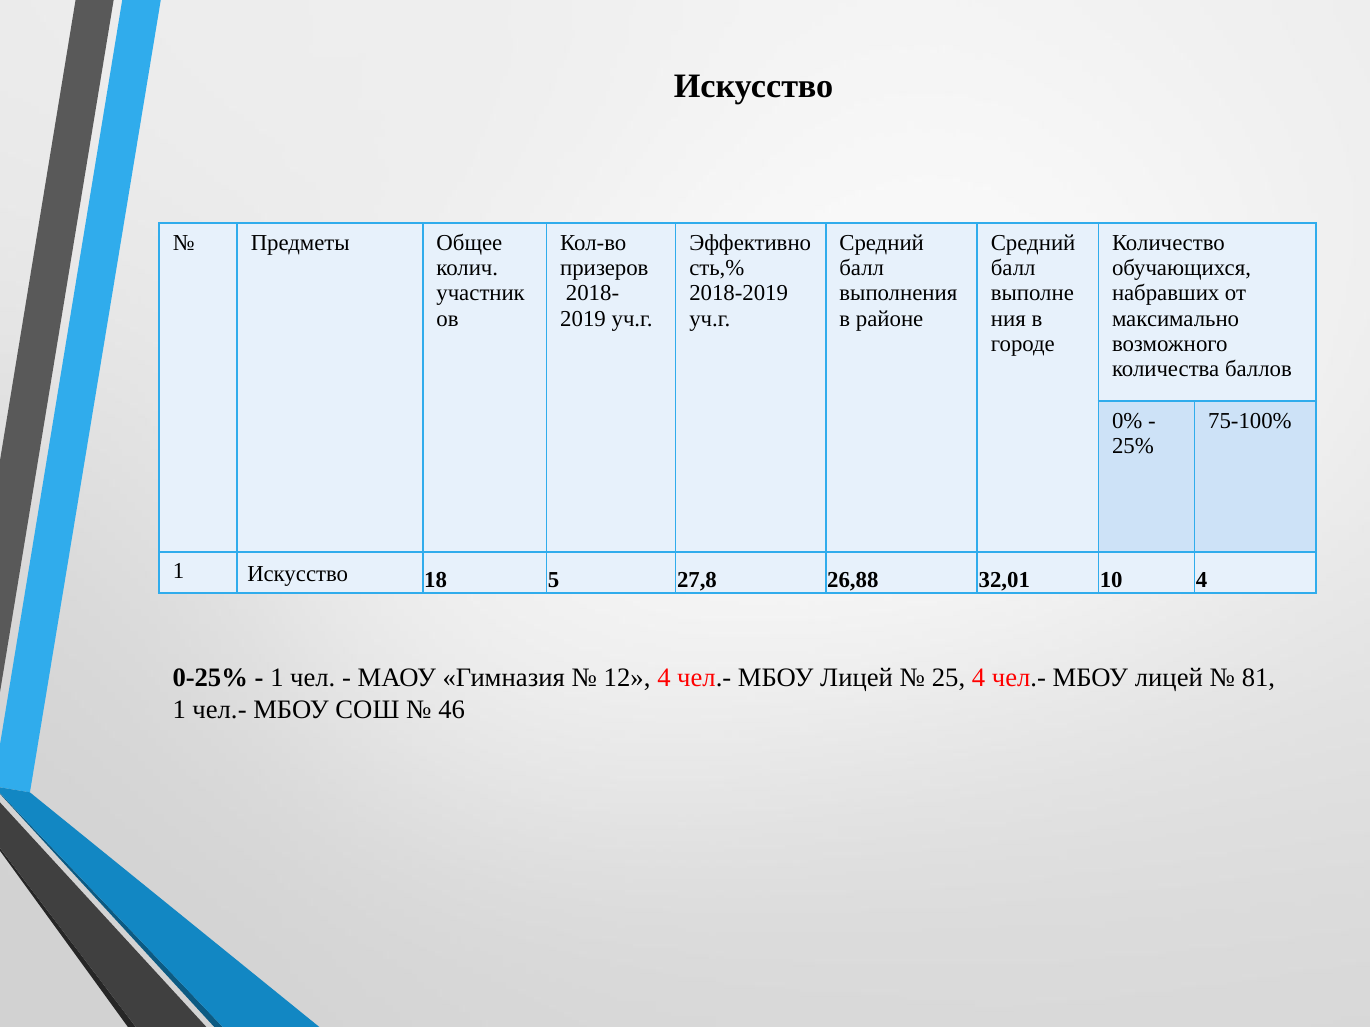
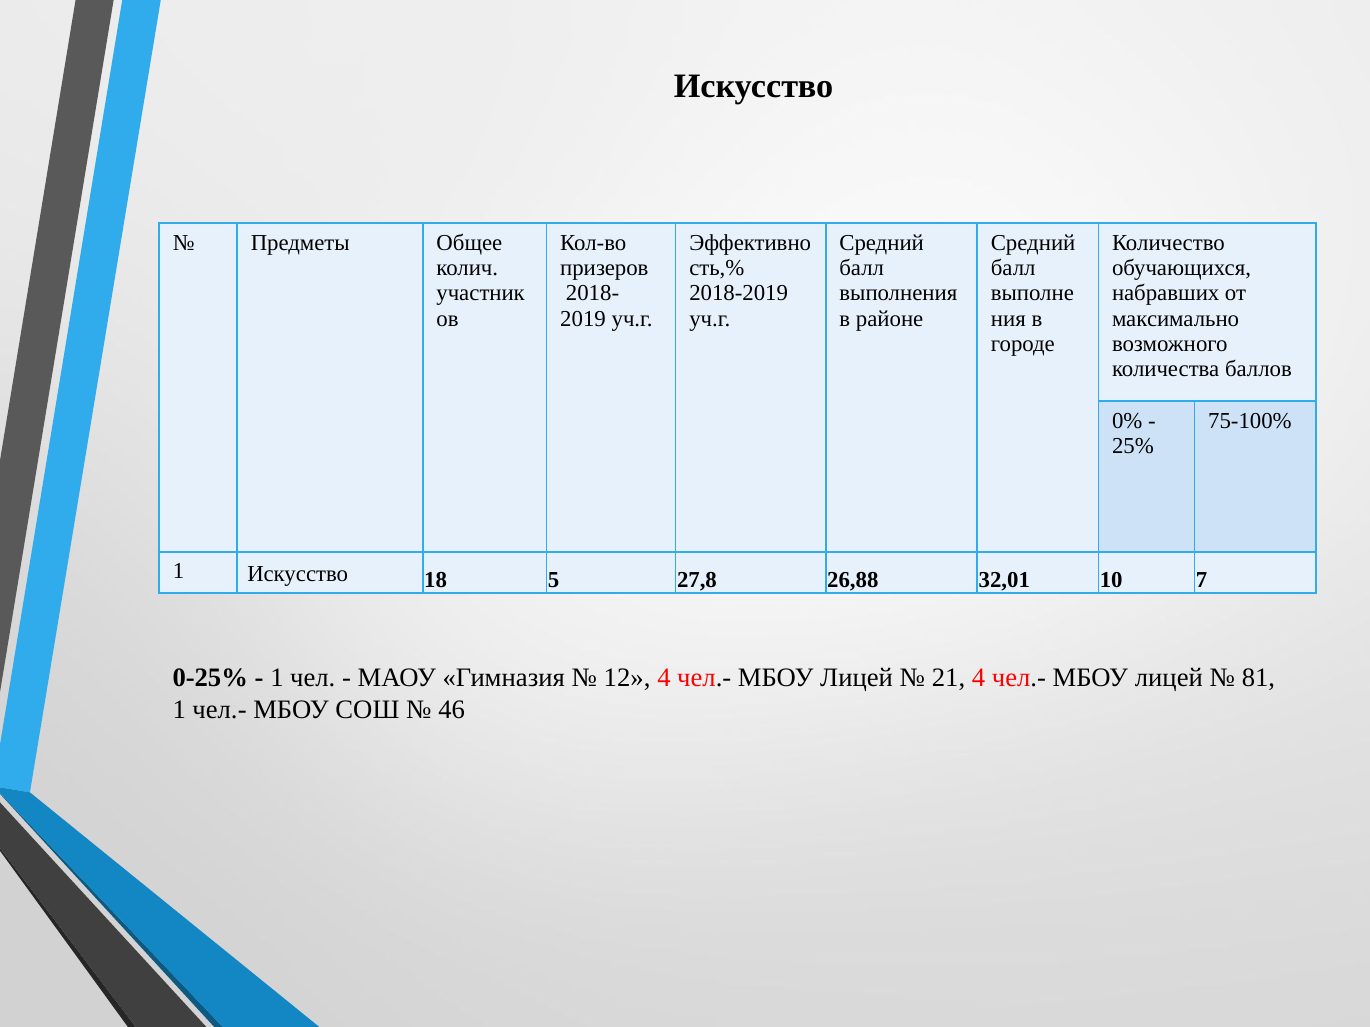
10 4: 4 -> 7
25: 25 -> 21
